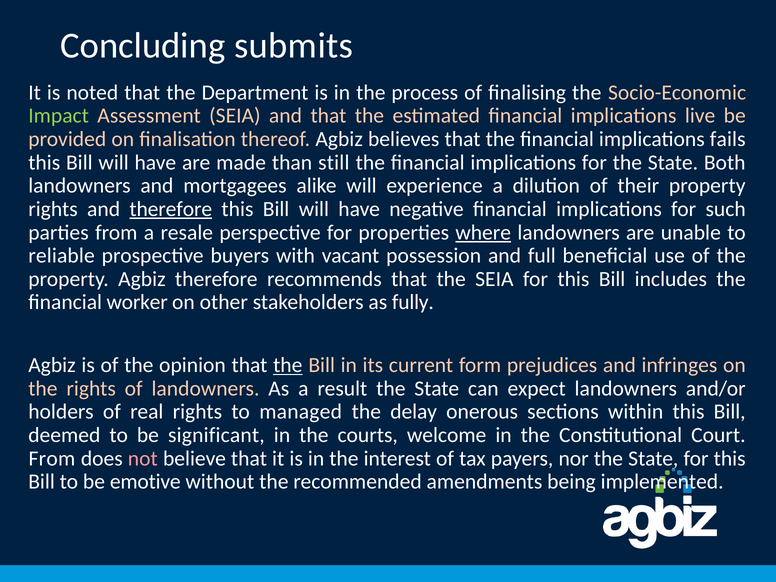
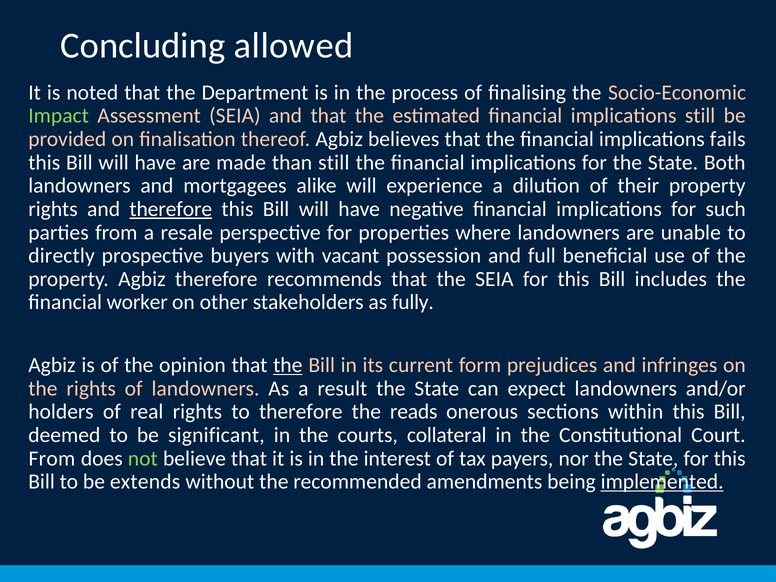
submits: submits -> allowed
implications live: live -> still
where underline: present -> none
reliable: reliable -> directly
to managed: managed -> therefore
delay: delay -> reads
welcome: welcome -> collateral
not colour: pink -> light green
emotive: emotive -> extends
implemented underline: none -> present
